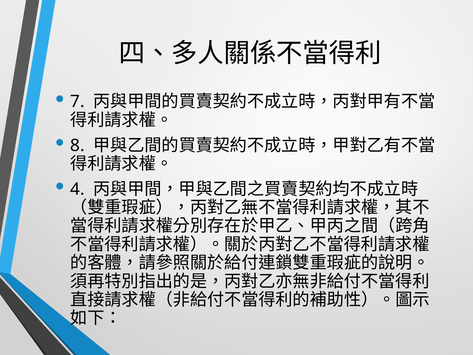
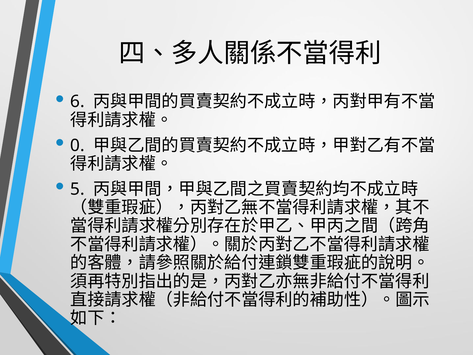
7: 7 -> 6
8: 8 -> 0
4: 4 -> 5
